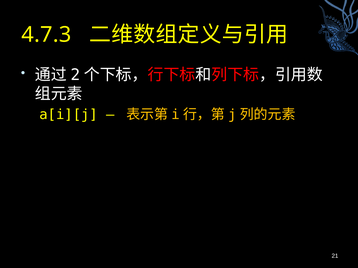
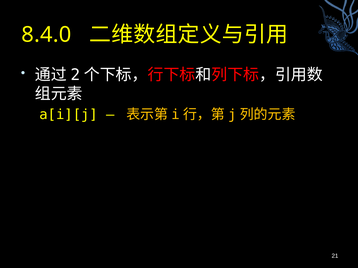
4.7.3: 4.7.3 -> 8.4.0
